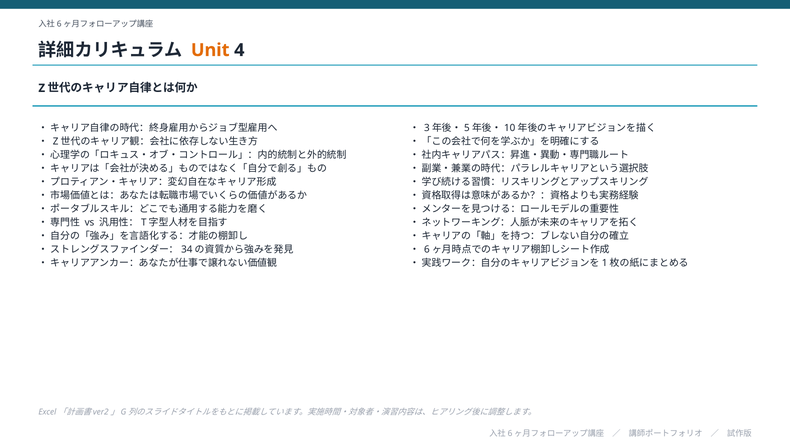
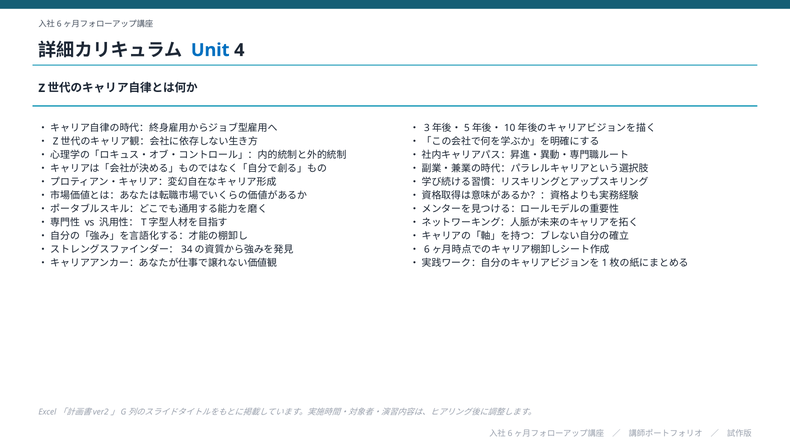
Unit colour: orange -> blue
